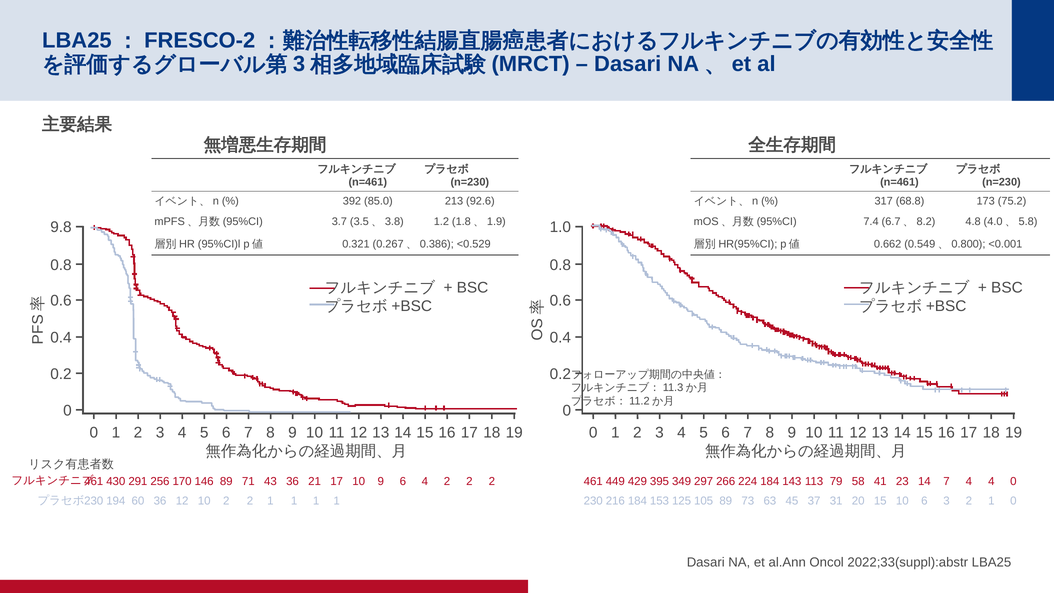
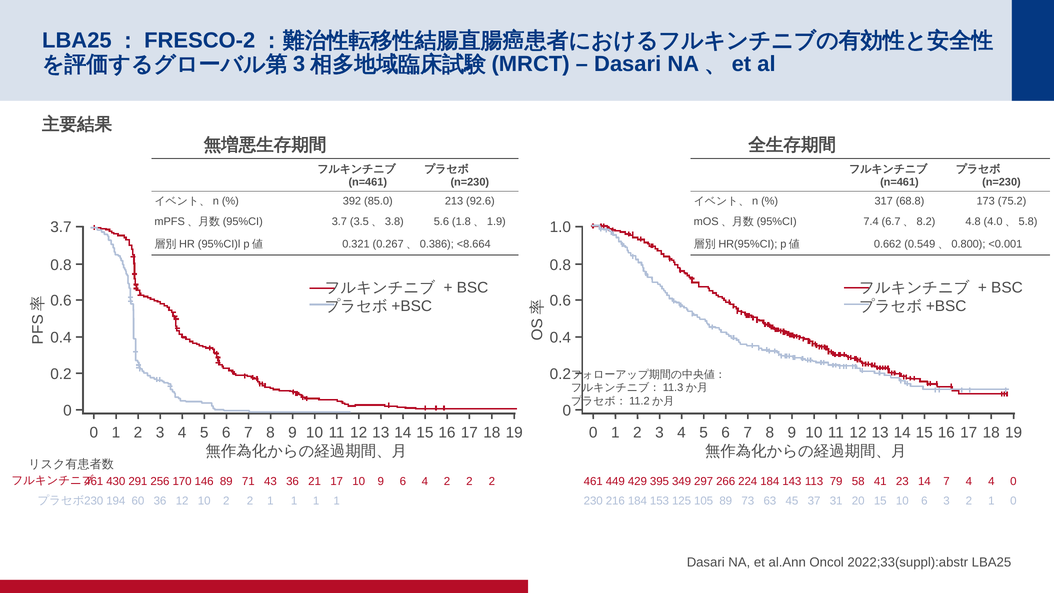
1.2: 1.2 -> 5.6
9.8 at (61, 227): 9.8 -> 3.7
<0.529: <0.529 -> <8.664
